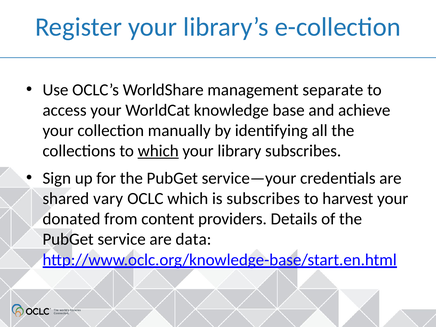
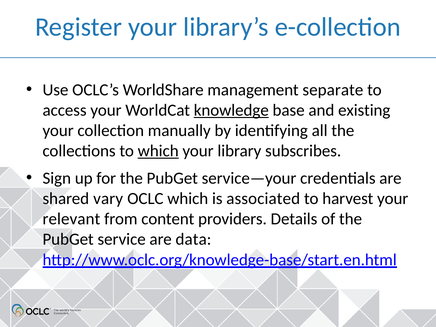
knowledge underline: none -> present
achieve: achieve -> existing
is subscribes: subscribes -> associated
donated: donated -> relevant
